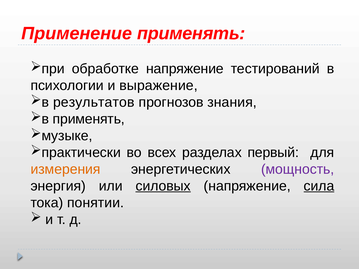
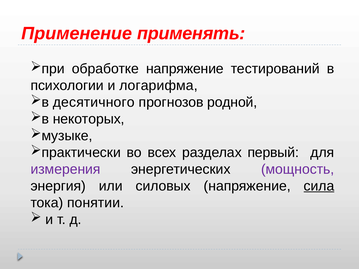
выражение: выражение -> логарифма
результатов: результатов -> десятичного
знания: знания -> родной
применять at (89, 119): применять -> некоторых
измерения colour: orange -> purple
силовых underline: present -> none
